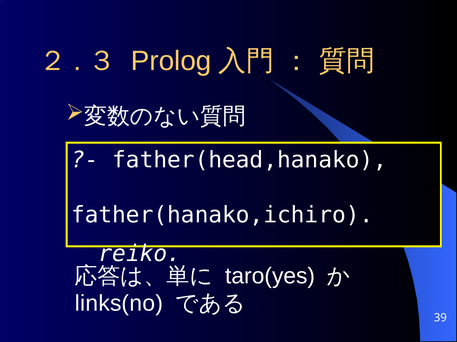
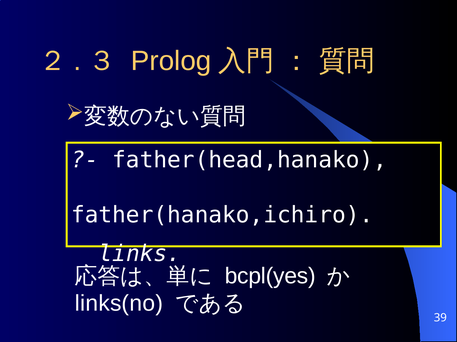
reiko: reiko -> links
taro(yes: taro(yes -> bcpl(yes
